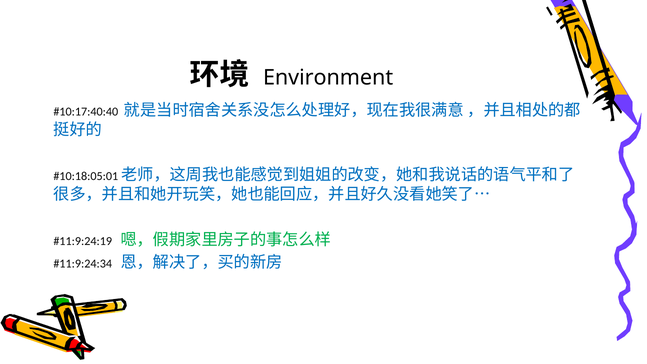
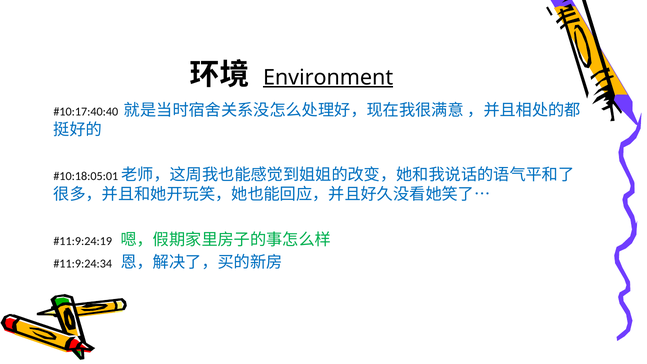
Environment underline: none -> present
